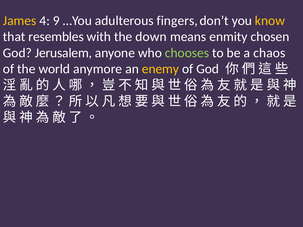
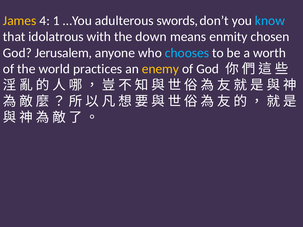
9: 9 -> 1
fingers: fingers -> swords
know colour: yellow -> light blue
resembles: resembles -> idolatrous
chooses colour: light green -> light blue
chaos: chaos -> worth
anymore: anymore -> practices
